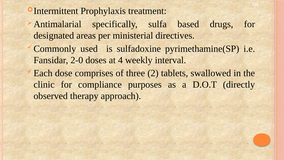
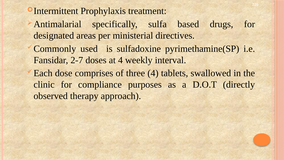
2-0: 2-0 -> 2-7
three 2: 2 -> 4
